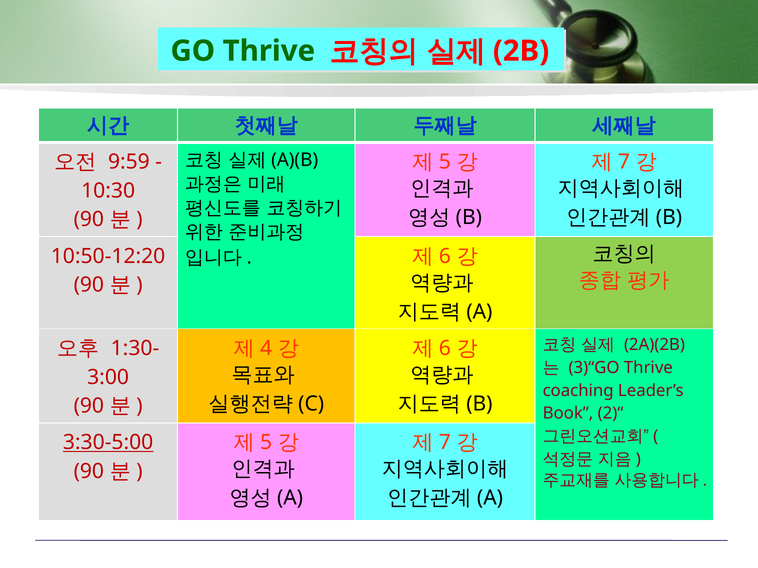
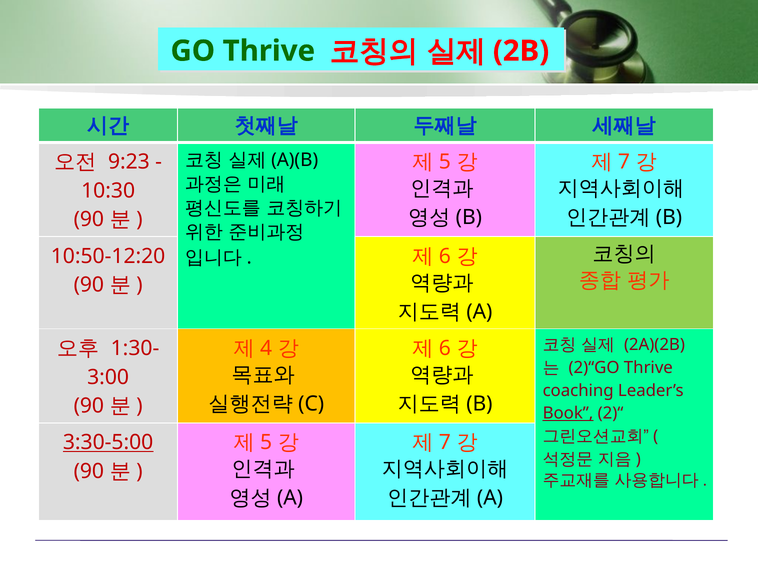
9:59: 9:59 -> 9:23
3)“GO: 3)“GO -> 2)“GO
Book underline: none -> present
